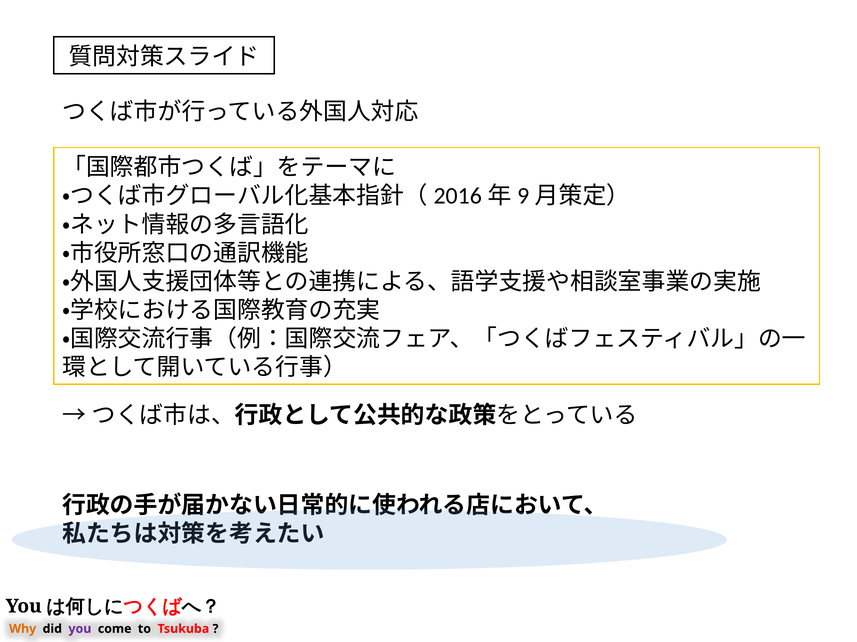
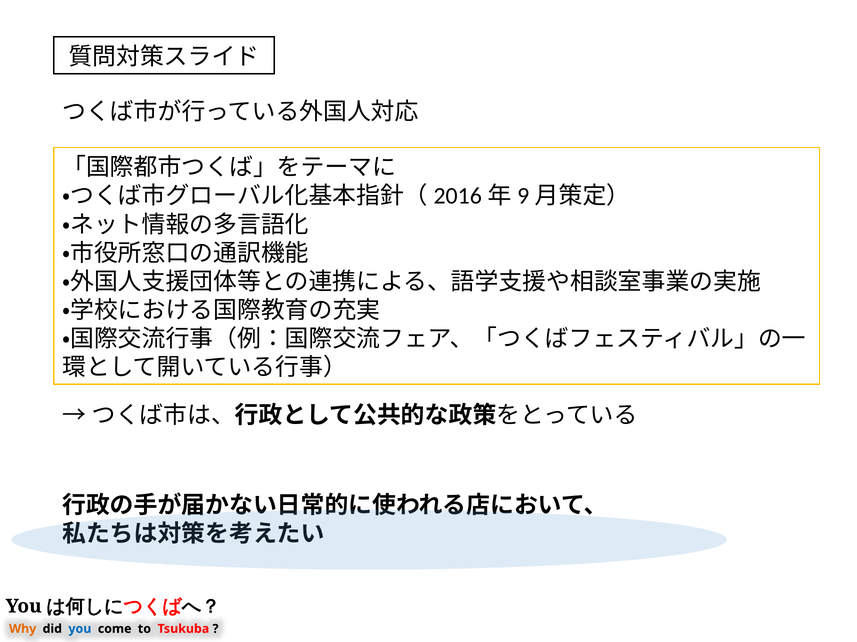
you colour: purple -> blue
